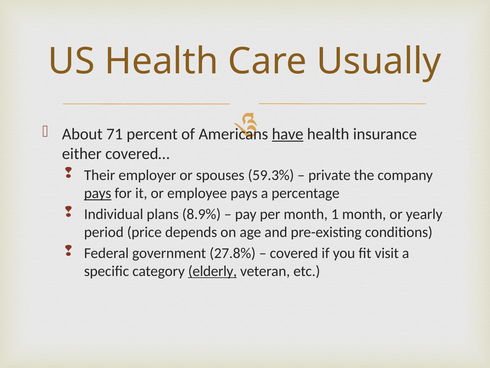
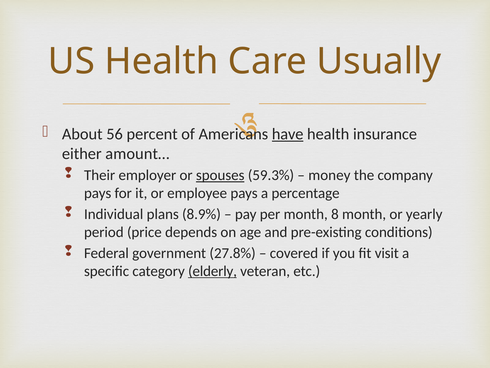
71: 71 -> 56
covered…: covered… -> amount…
spouses underline: none -> present
private: private -> money
pays at (98, 193) underline: present -> none
1: 1 -> 8
